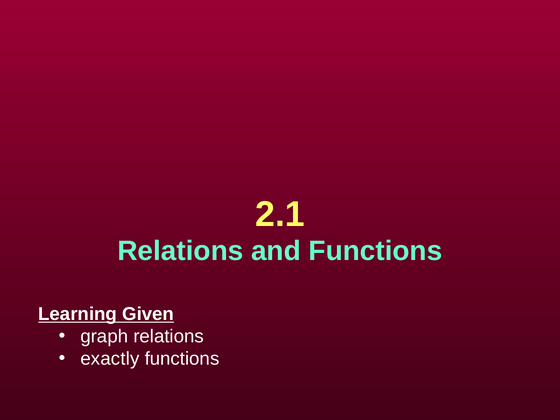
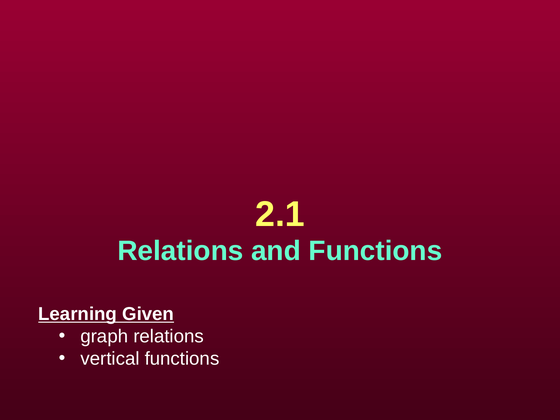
exactly: exactly -> vertical
